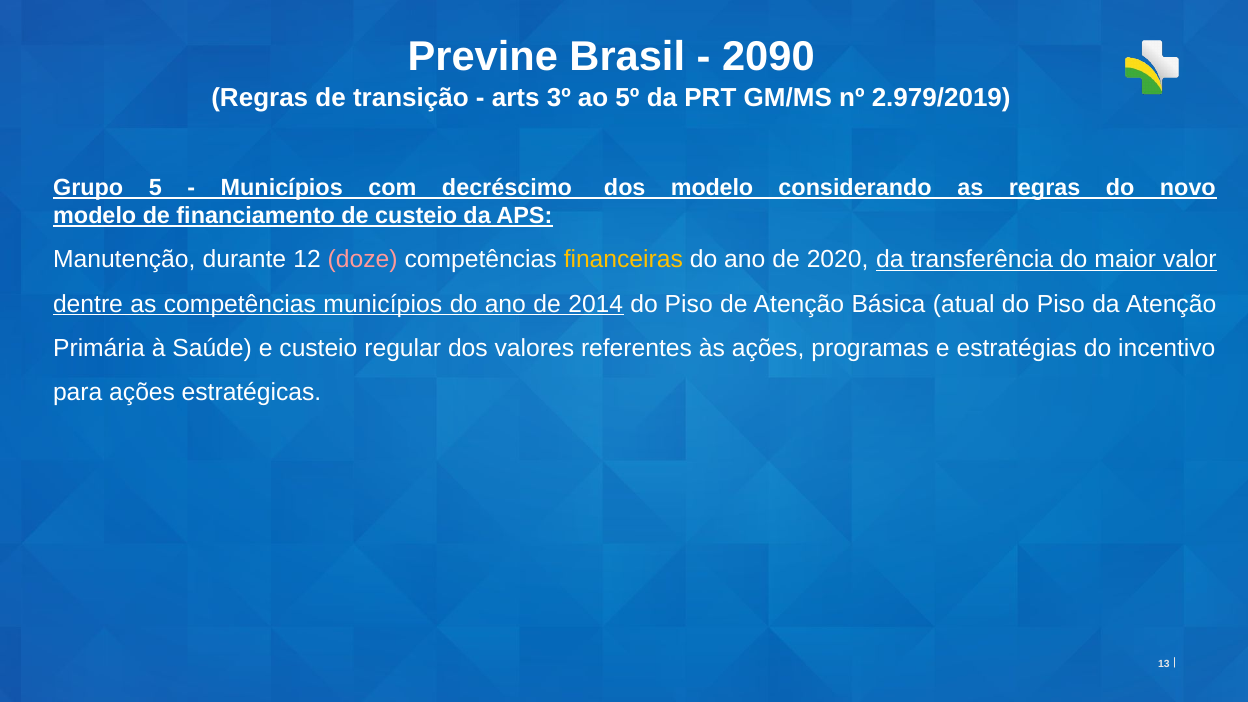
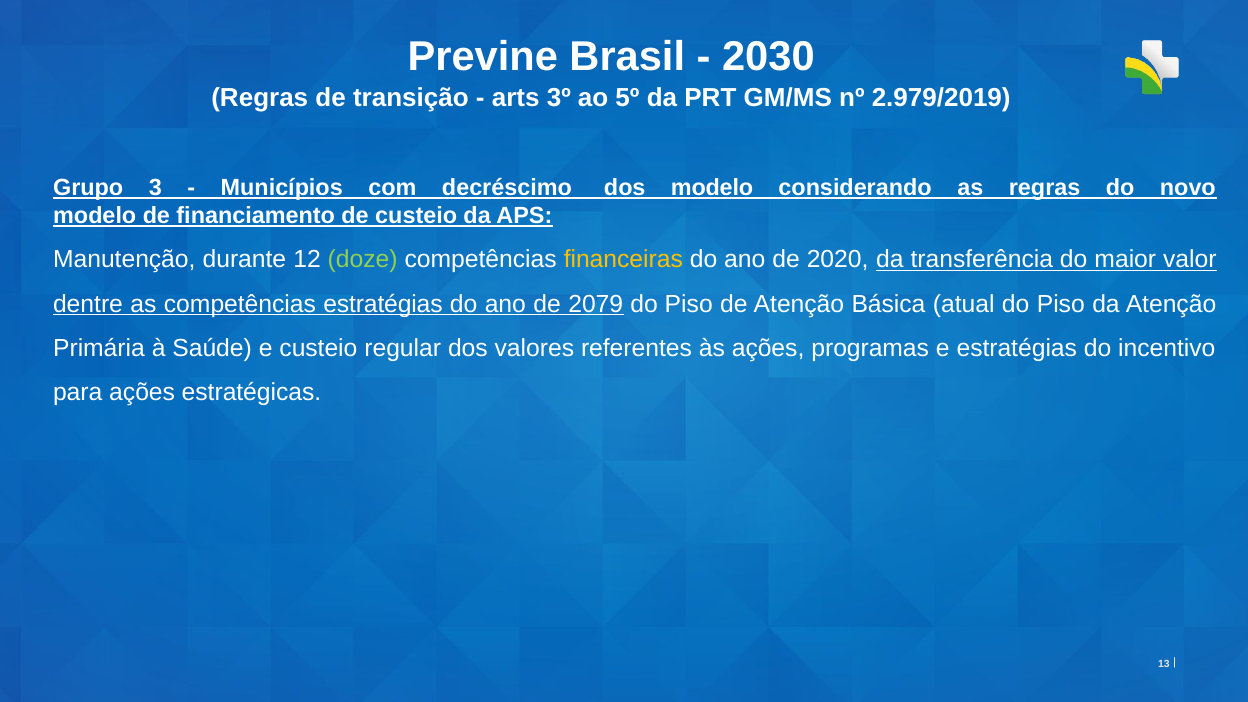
2090: 2090 -> 2030
5: 5 -> 3
doze colour: pink -> light green
competências municípios: municípios -> estratégias
2014: 2014 -> 2079
